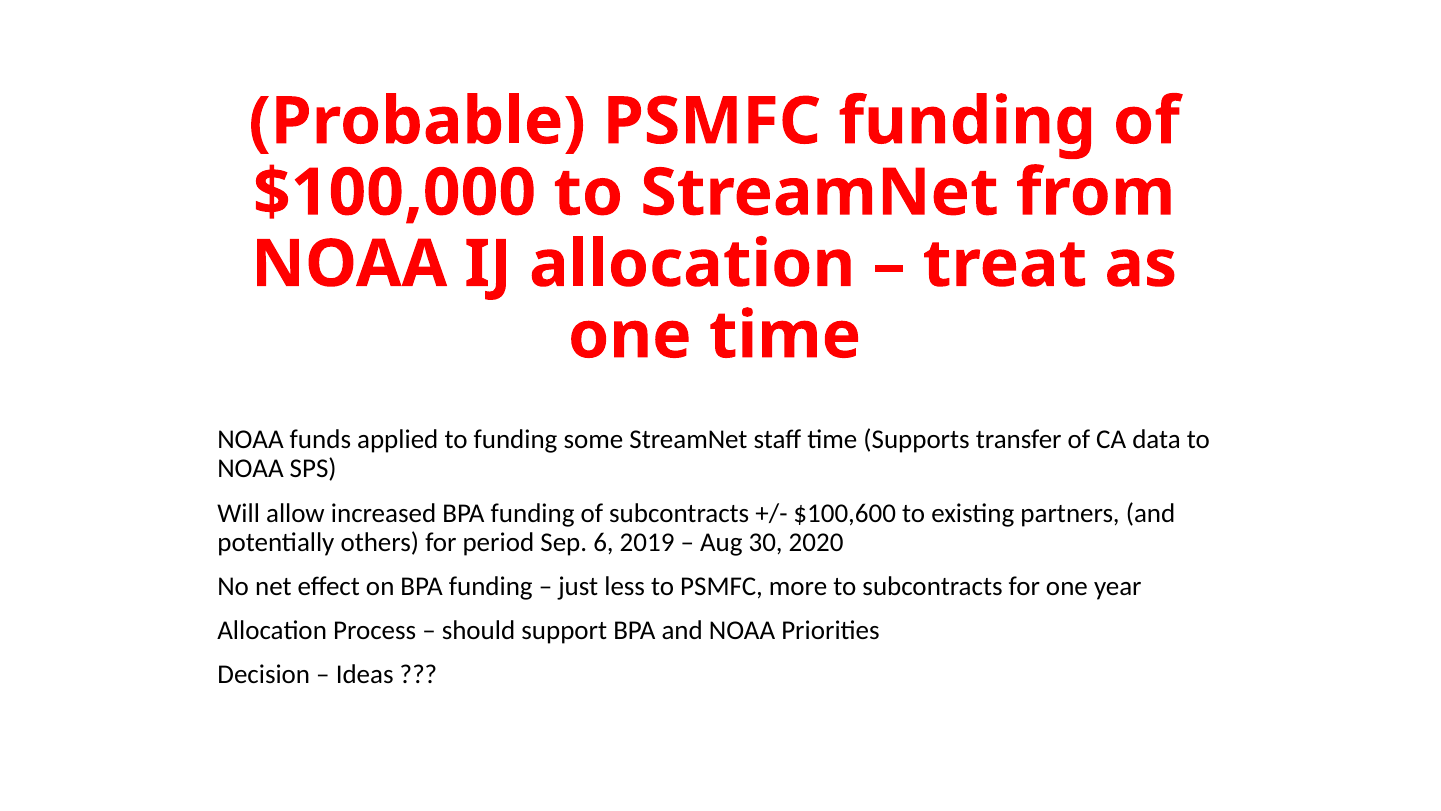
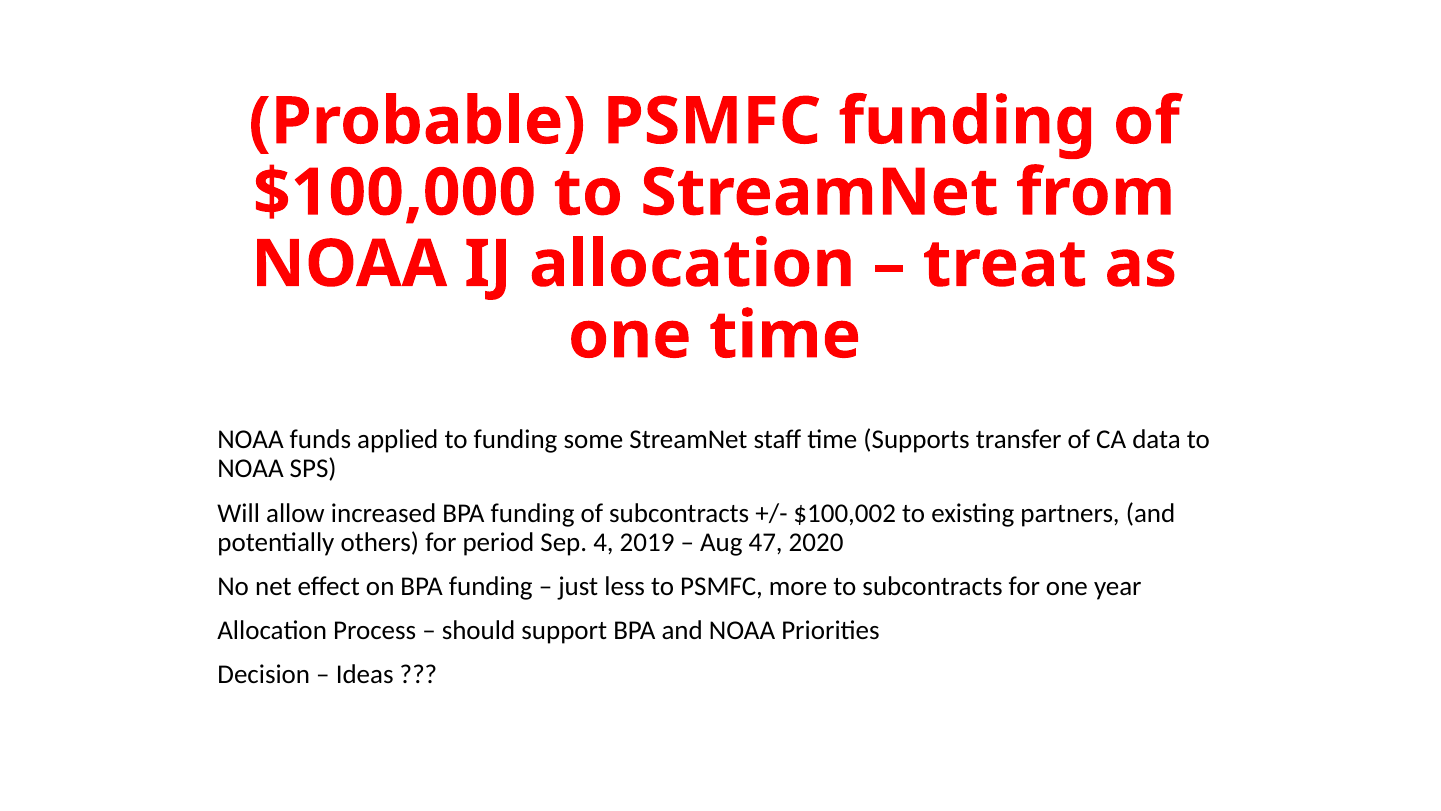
$100,600: $100,600 -> $100,002
6: 6 -> 4
30: 30 -> 47
